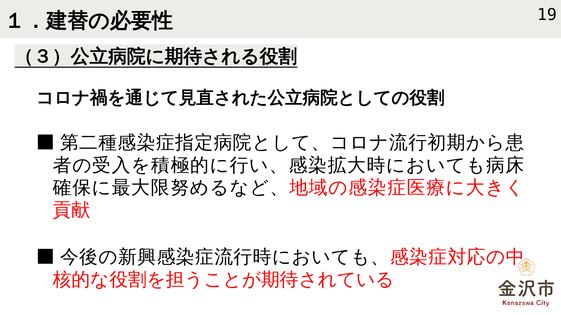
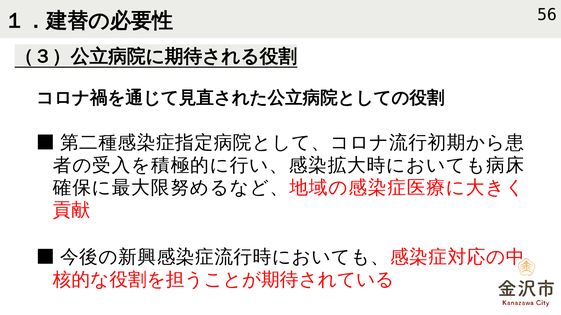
19: 19 -> 56
